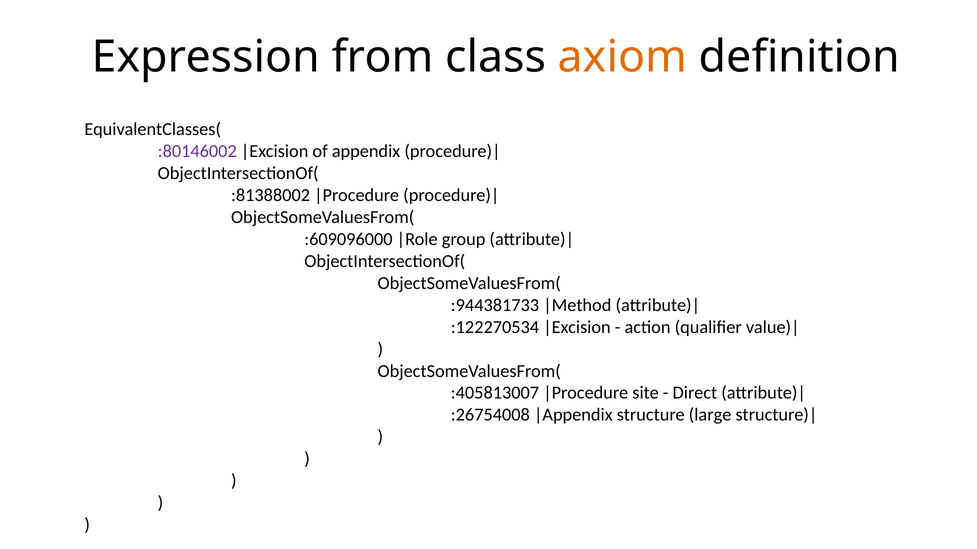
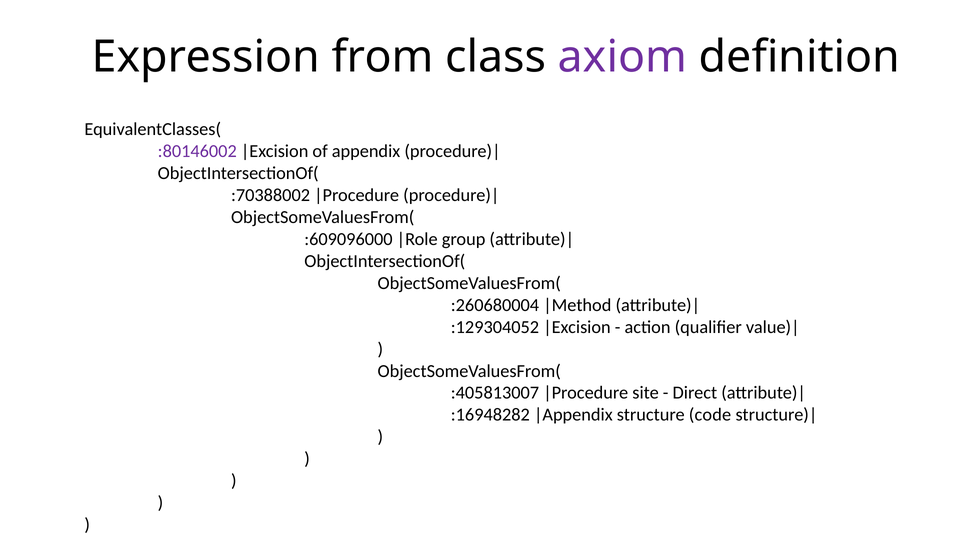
axiom colour: orange -> purple
:81388002: :81388002 -> :70388002
:944381733: :944381733 -> :260680004
:122270534: :122270534 -> :129304052
:26754008: :26754008 -> :16948282
large: large -> code
